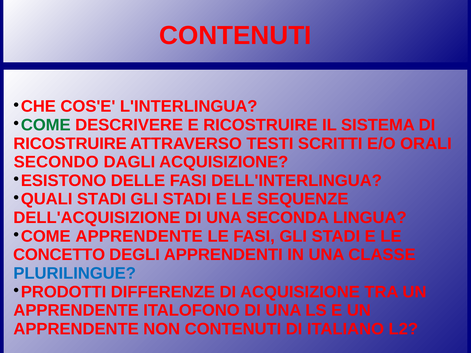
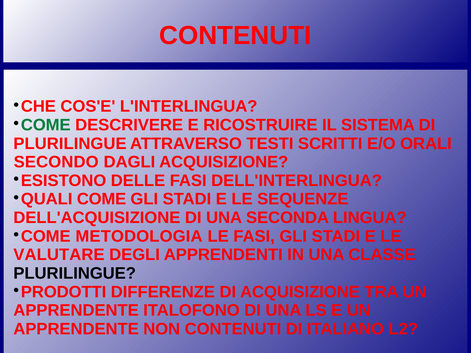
RICOSTRUIRE at (70, 144): RICOSTRUIRE -> PLURILINGUE
QUALI STADI: STADI -> COME
COME APPRENDENTE: APPRENDENTE -> METODOLOGIA
CONCETTO: CONCETTO -> VALUTARE
PLURILINGUE at (75, 273) colour: blue -> black
